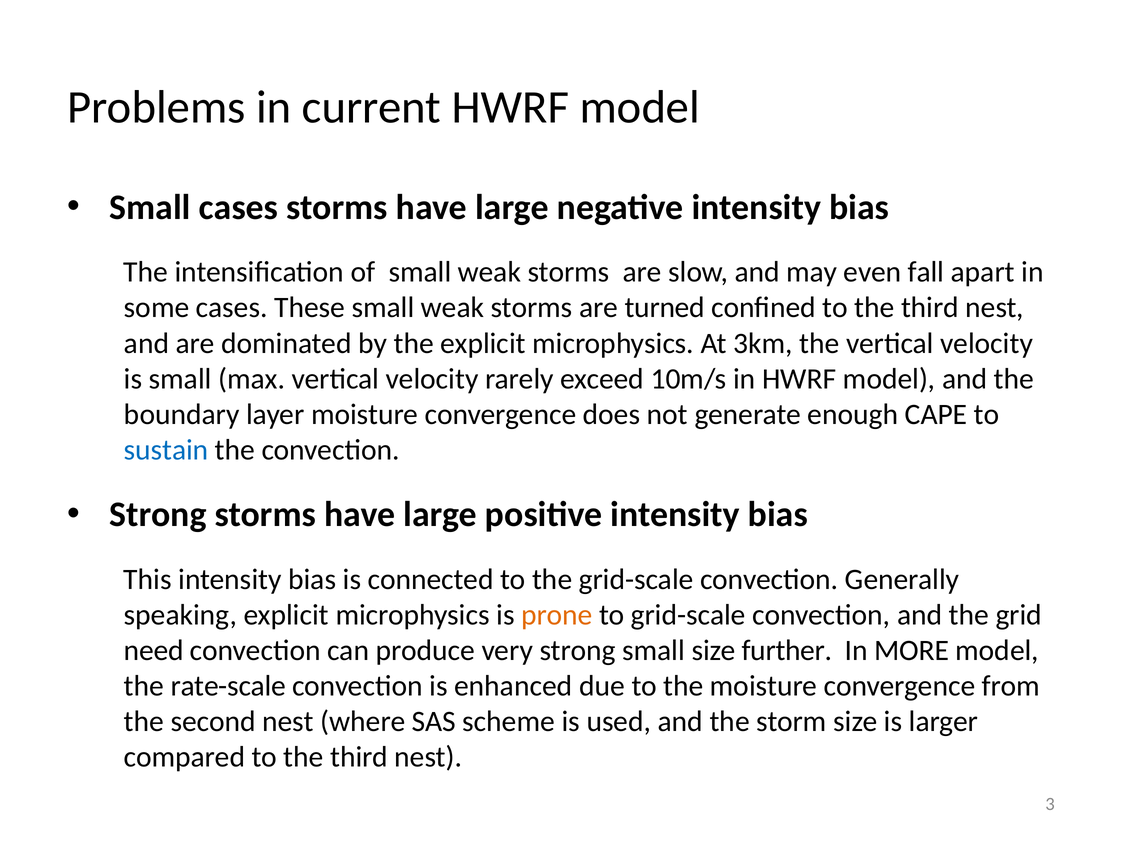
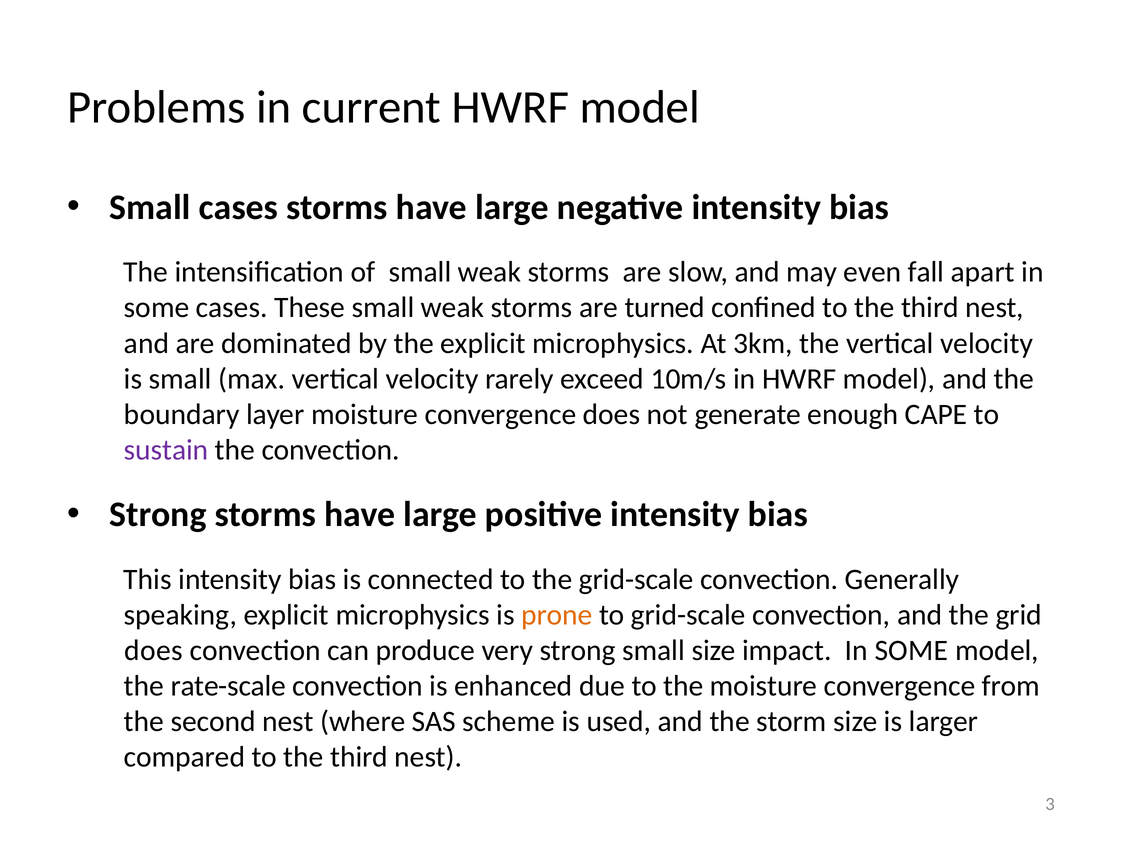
sustain colour: blue -> purple
need at (154, 650): need -> does
further: further -> impact
MORE at (912, 650): MORE -> SOME
